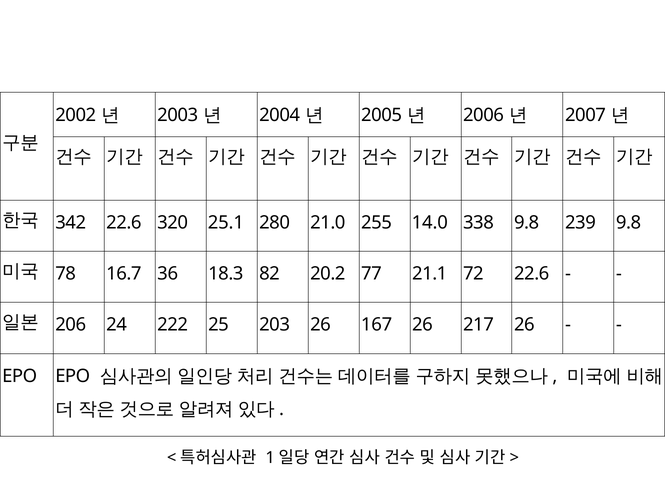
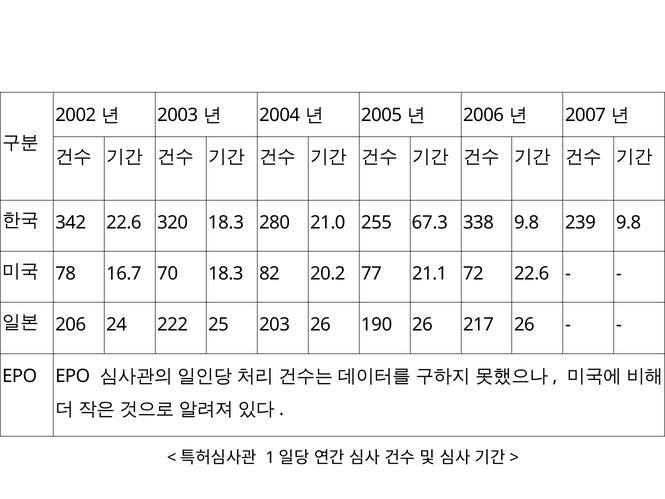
320 25.1: 25.1 -> 18.3
14.0: 14.0 -> 67.3
36: 36 -> 70
167: 167 -> 190
